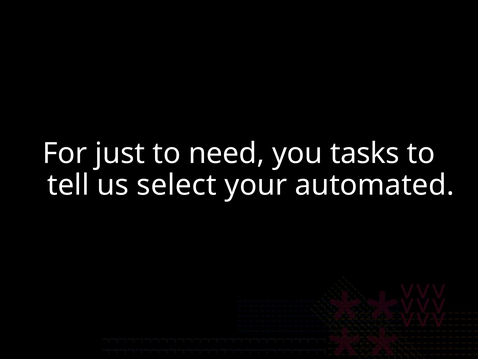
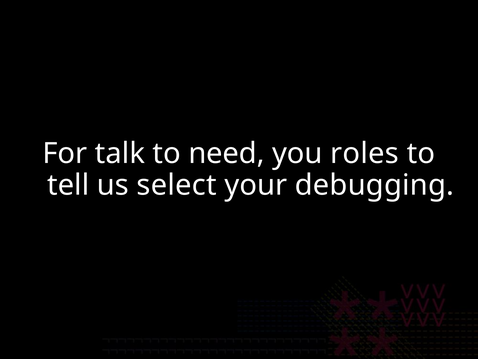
just: just -> talk
tasks: tasks -> roles
automated: automated -> debugging
